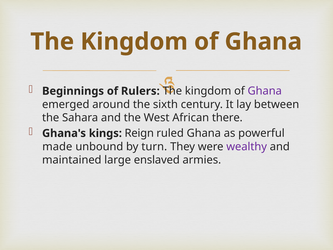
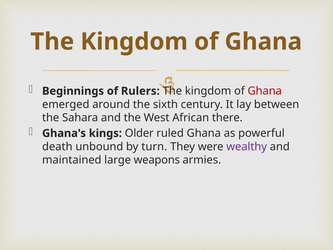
Ghana at (265, 91) colour: purple -> red
Reign: Reign -> Older
made: made -> death
enslaved: enslaved -> weapons
